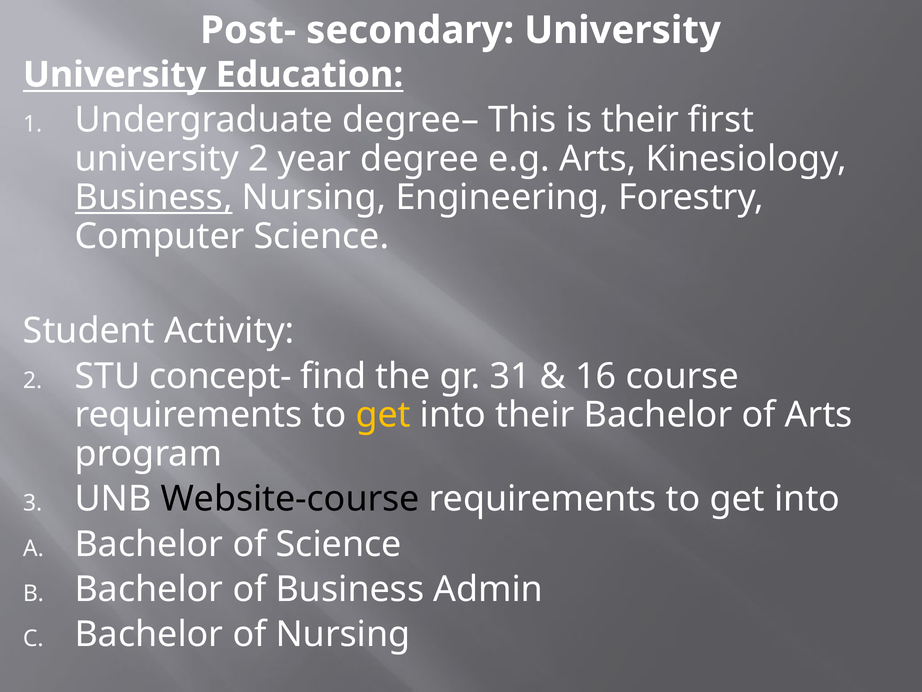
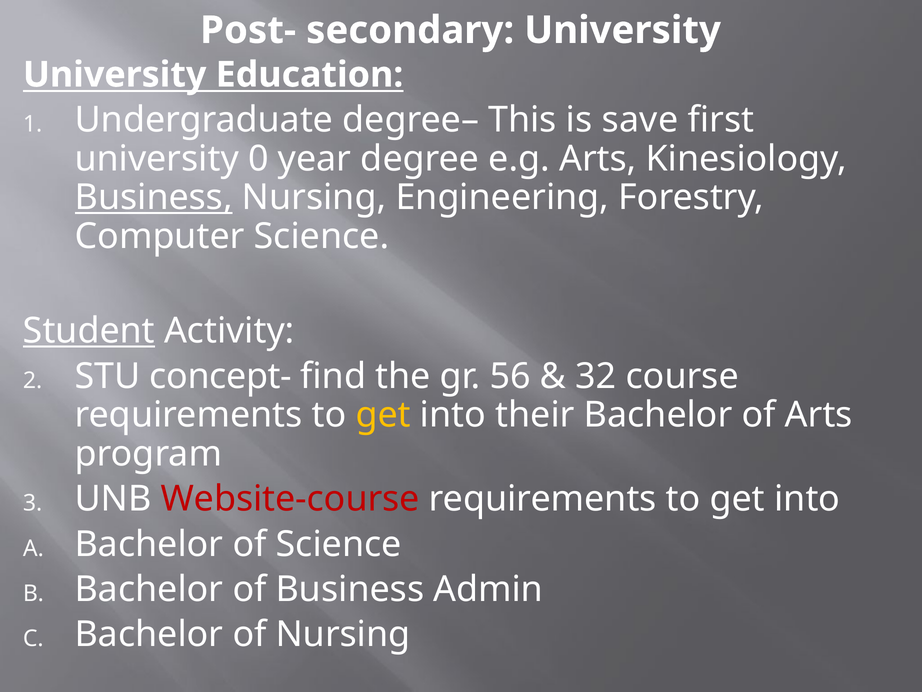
is their: their -> save
university 2: 2 -> 0
Student underline: none -> present
31: 31 -> 56
16: 16 -> 32
Website-course colour: black -> red
